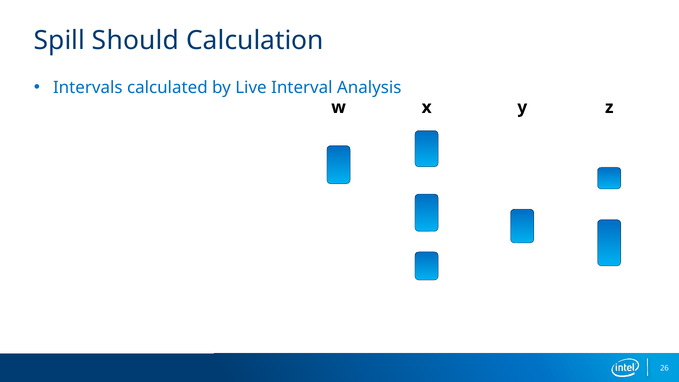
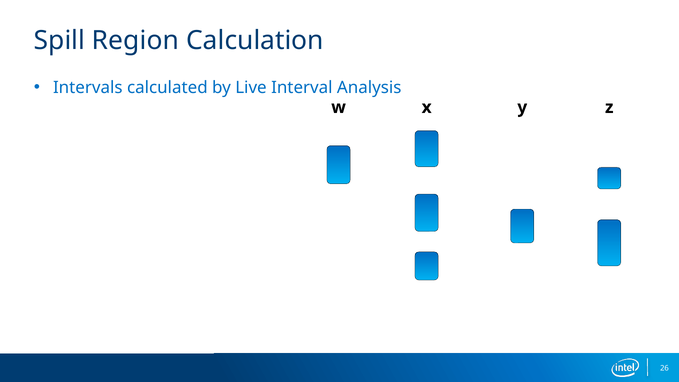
Should: Should -> Region
